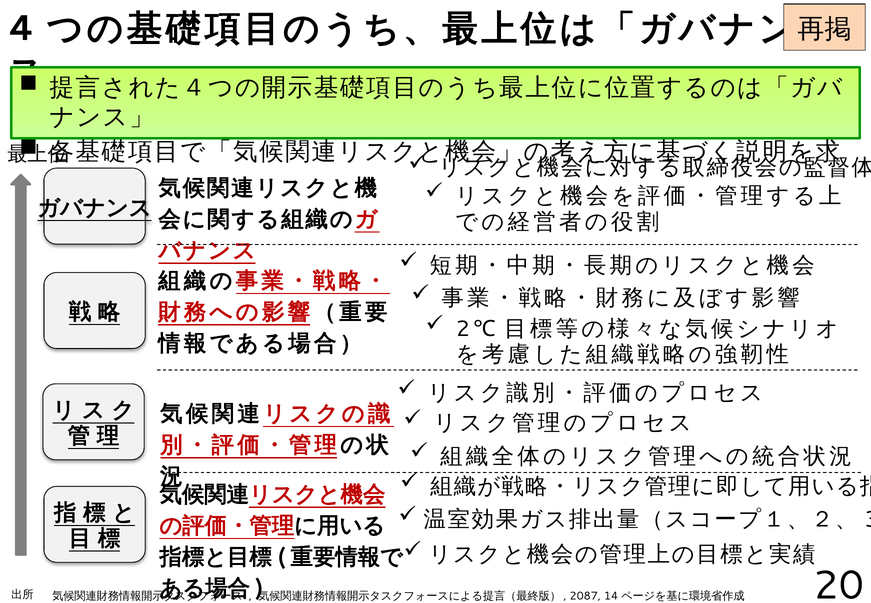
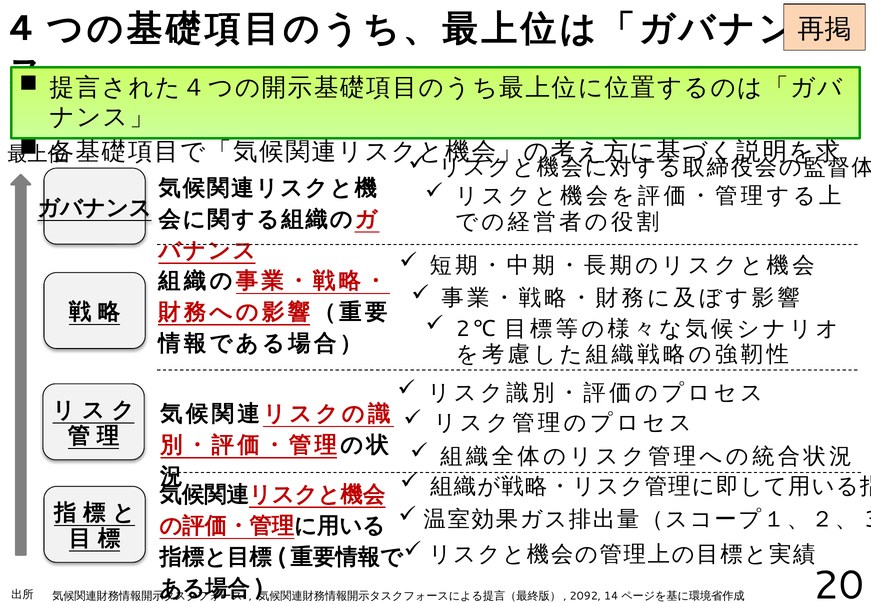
2087: 2087 -> 2092
